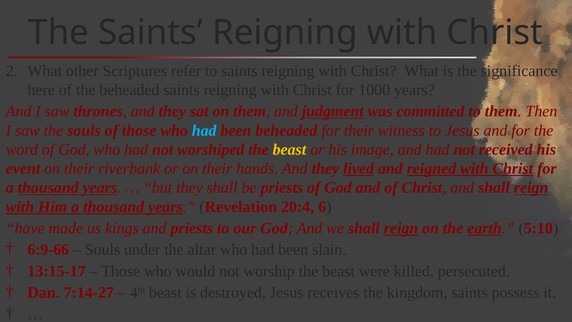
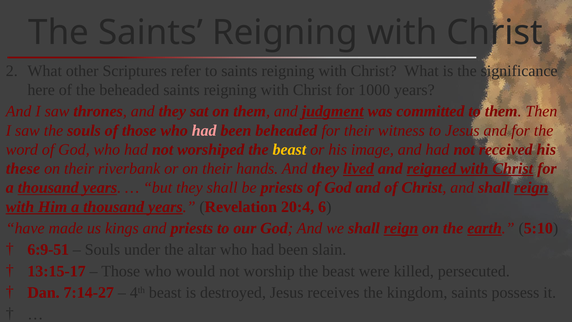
had at (204, 130) colour: light blue -> pink
event: event -> these
6:9-66: 6:9-66 -> 6:9-51
